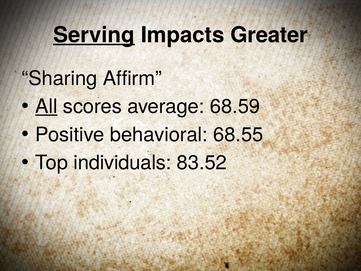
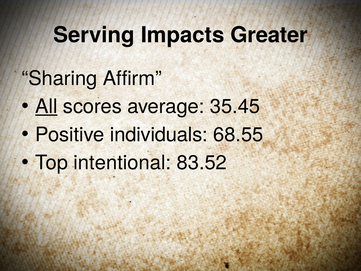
Serving underline: present -> none
68.59: 68.59 -> 35.45
behavioral: behavioral -> individuals
individuals: individuals -> intentional
